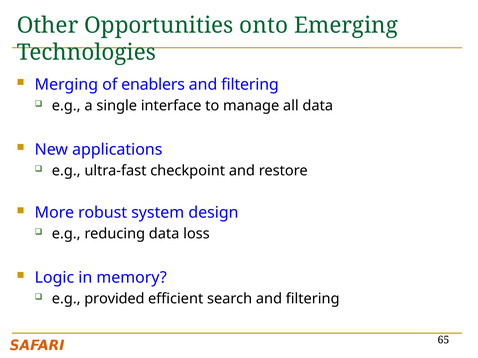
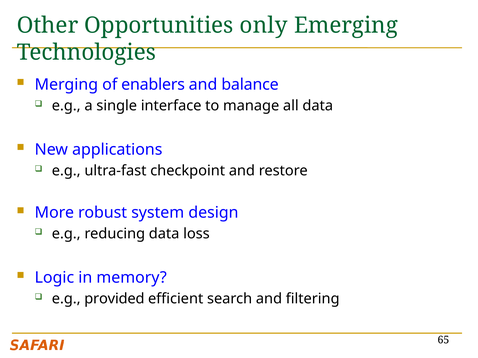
onto: onto -> only
filtering at (250, 85): filtering -> balance
